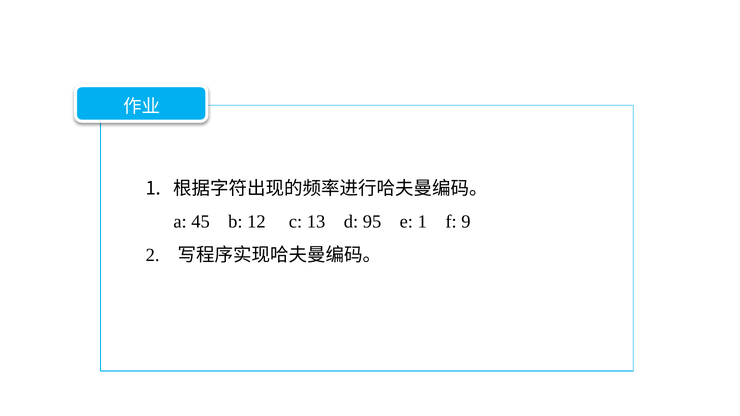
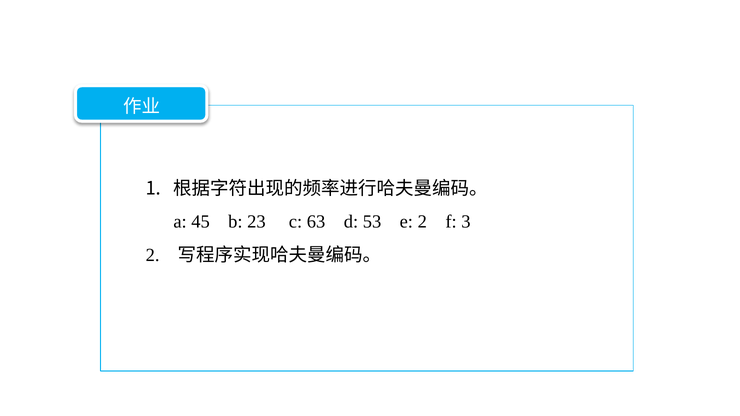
12: 12 -> 23
13: 13 -> 63
95: 95 -> 53
e 1: 1 -> 2
9: 9 -> 3
